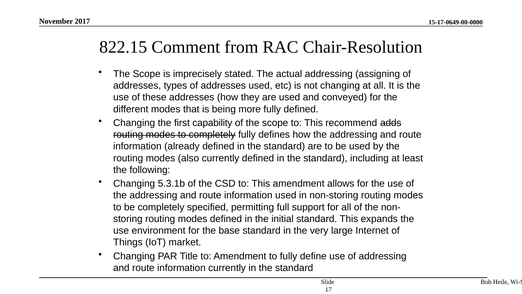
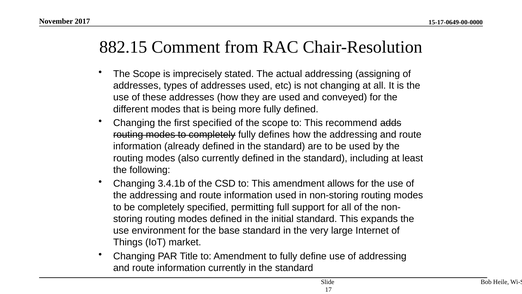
822.15: 822.15 -> 882.15
first capability: capability -> specified
5.3.1b: 5.3.1b -> 3.4.1b
